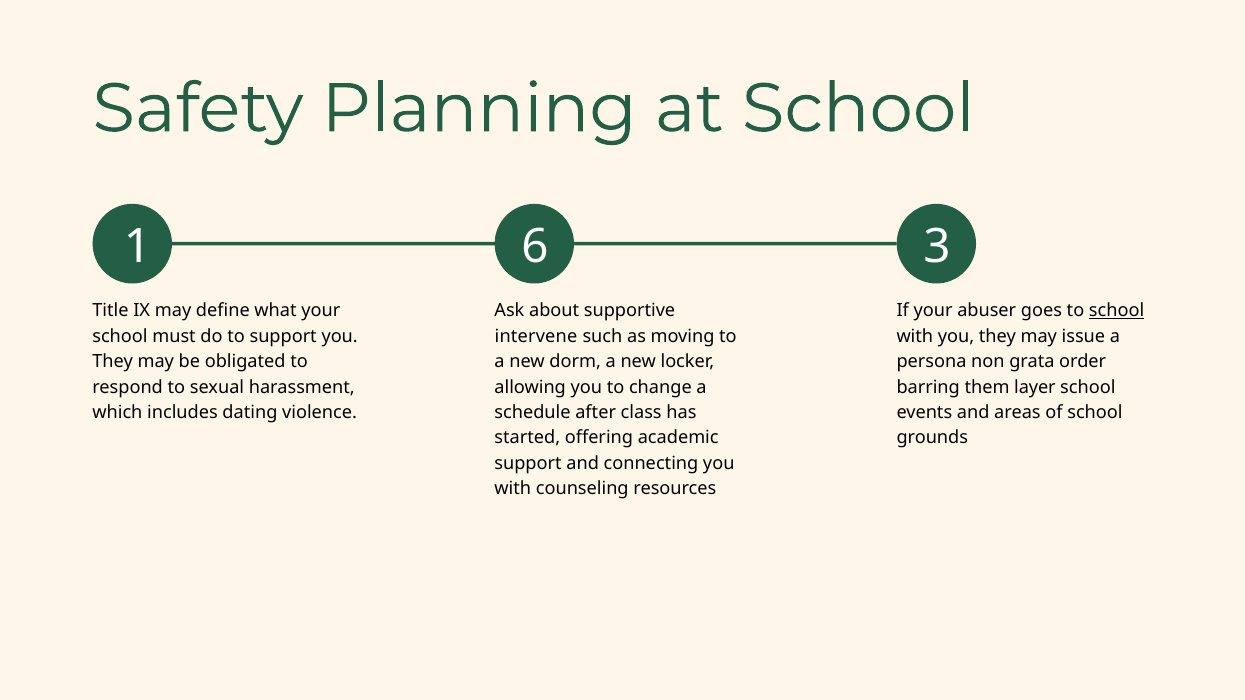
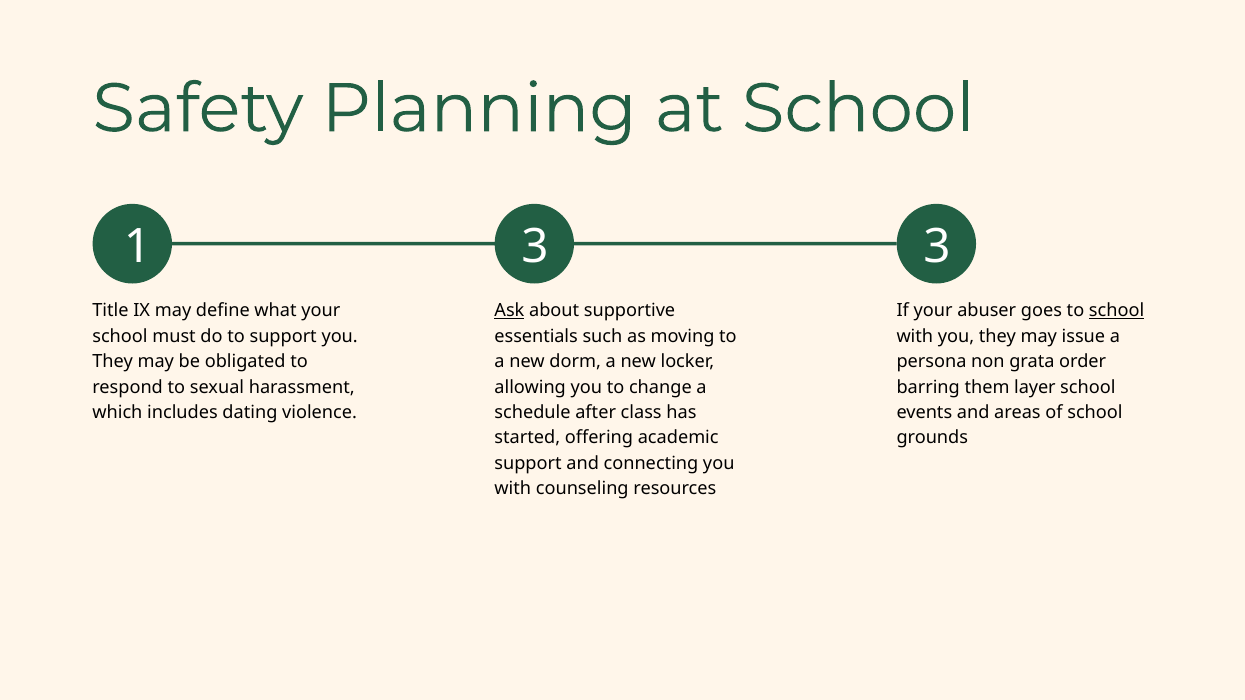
1 6: 6 -> 3
Ask underline: none -> present
intervene: intervene -> essentials
